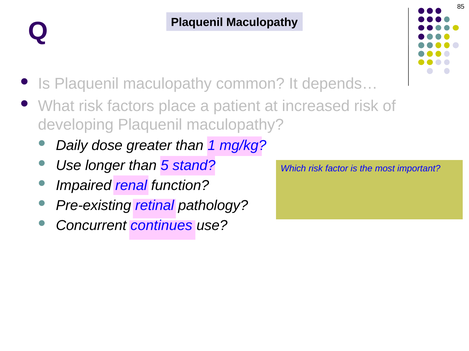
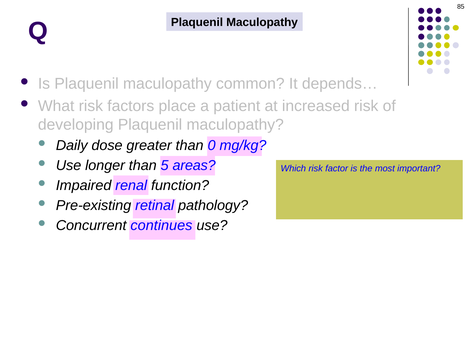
1: 1 -> 0
stand: stand -> areas
